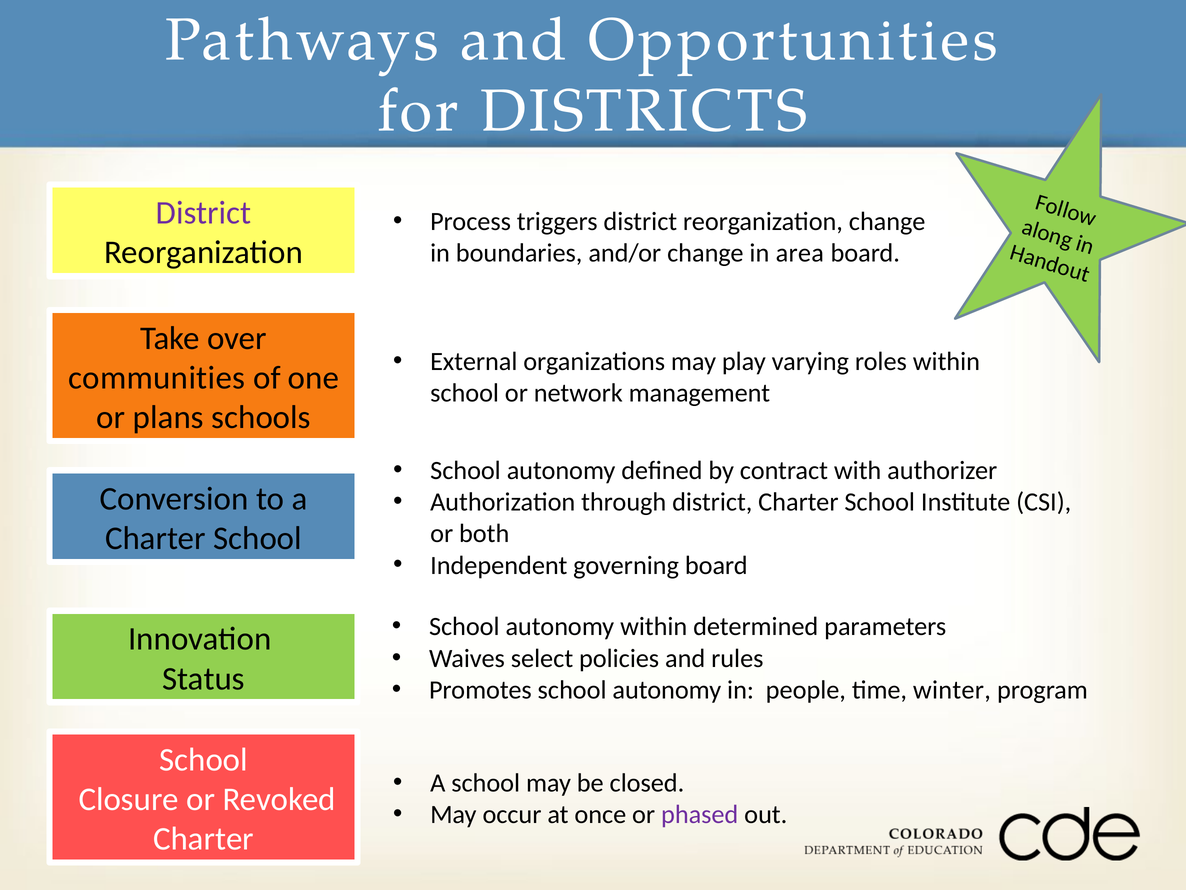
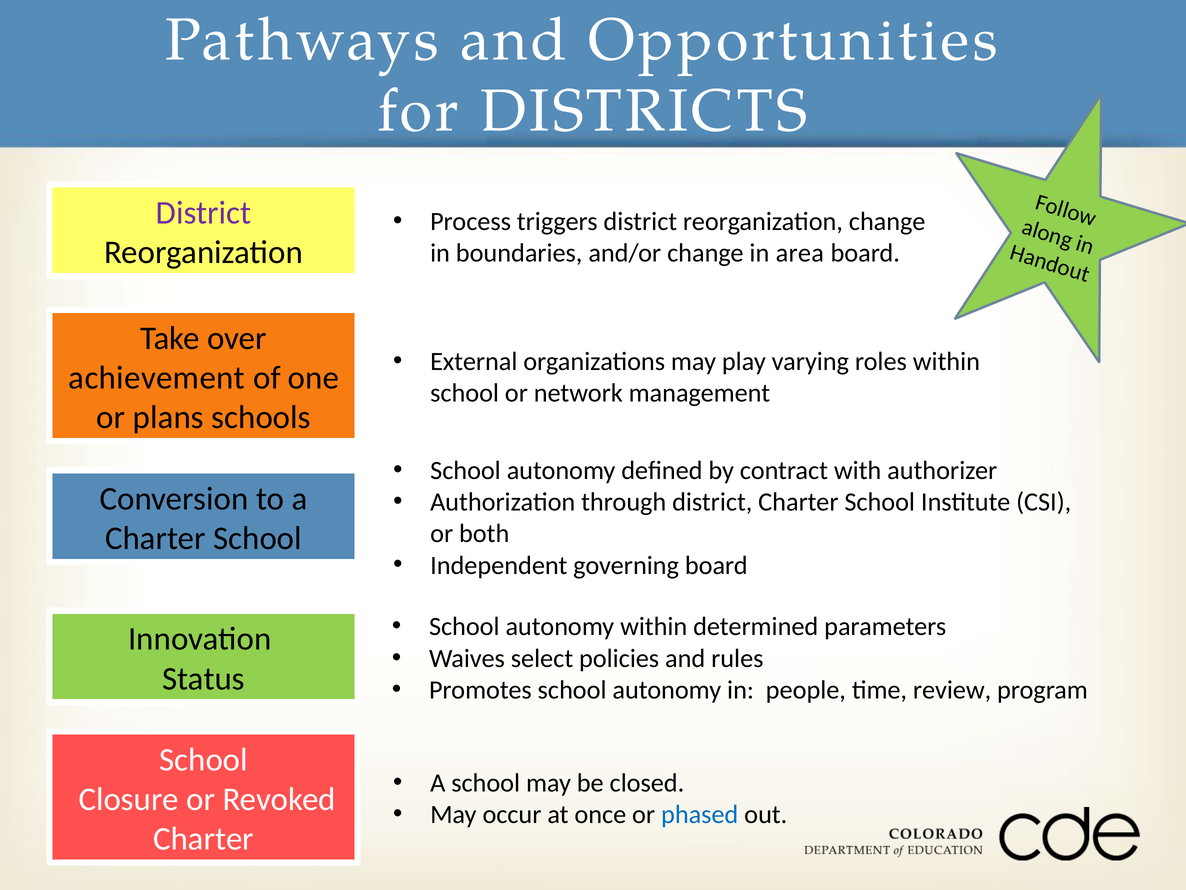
communities: communities -> achievement
winter: winter -> review
phased colour: purple -> blue
